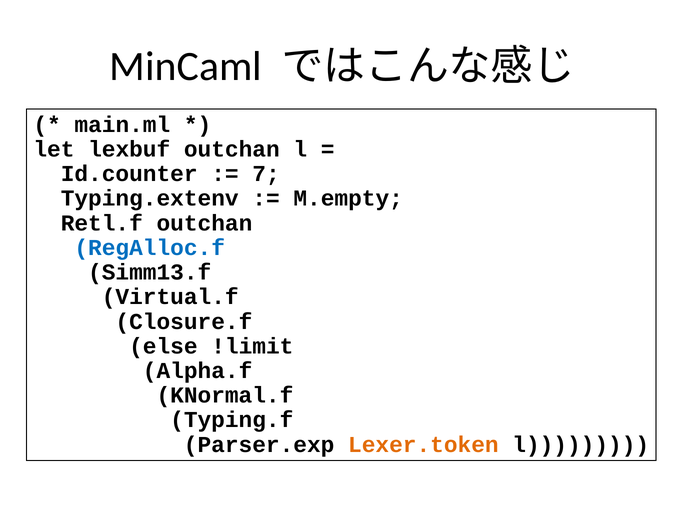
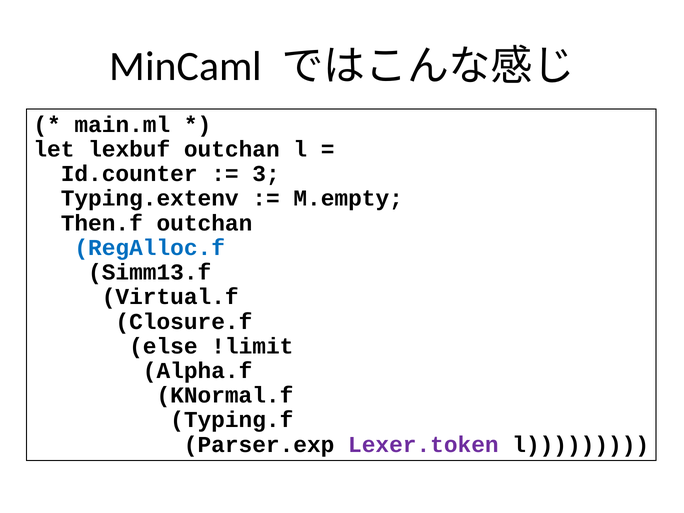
7: 7 -> 3
Retl.f: Retl.f -> Then.f
Lexer.token colour: orange -> purple
